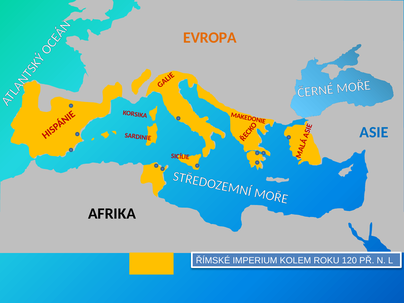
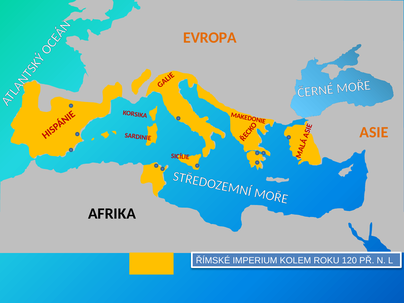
ASIE colour: blue -> orange
